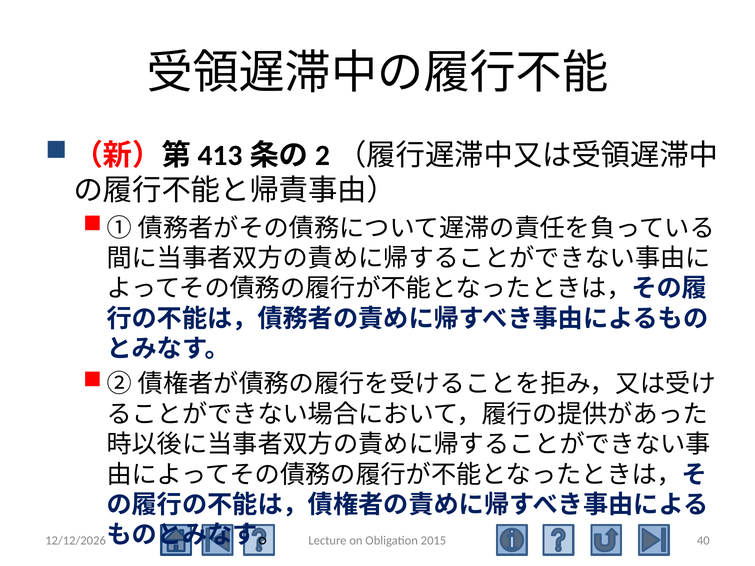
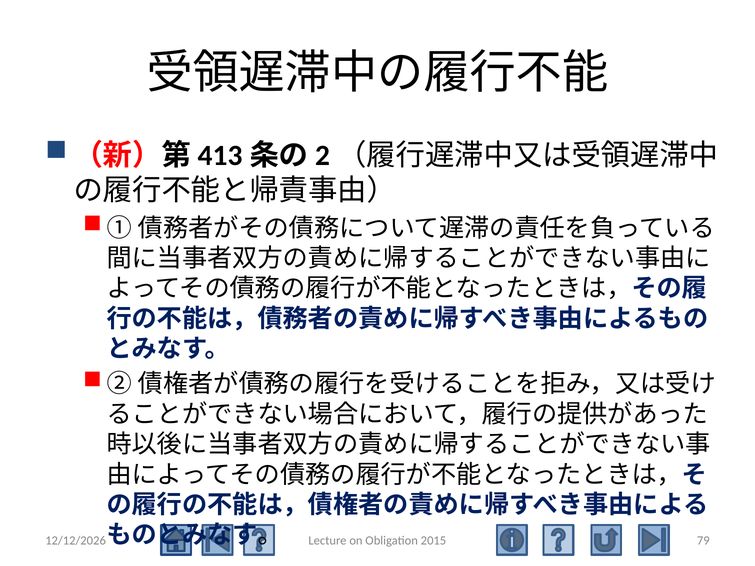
40: 40 -> 79
